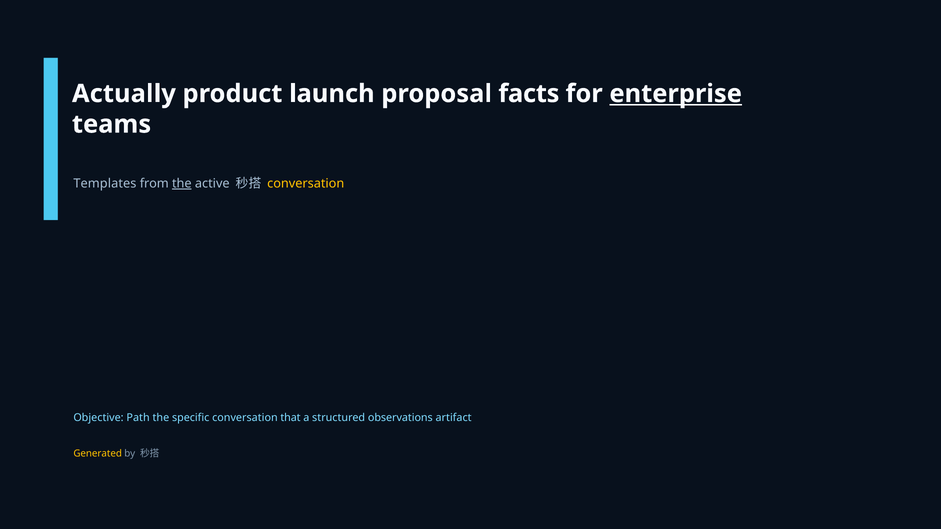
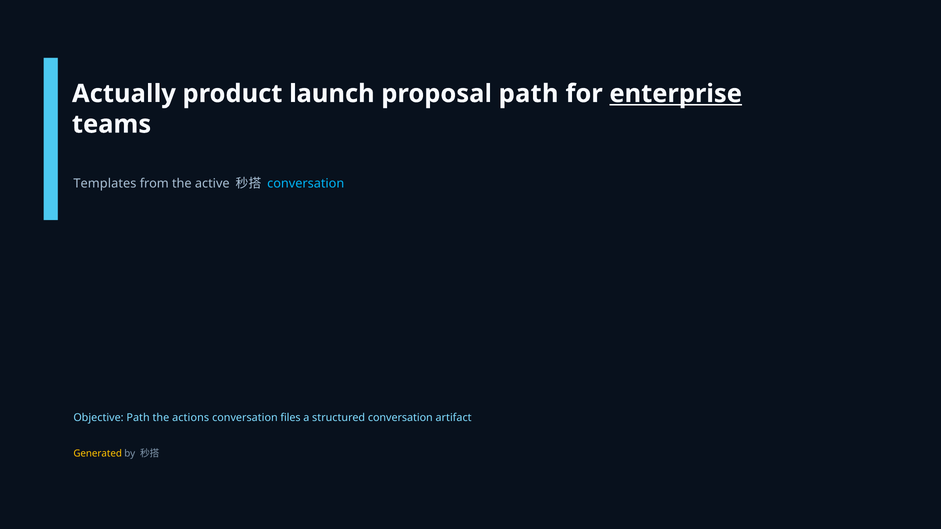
proposal facts: facts -> path
the at (182, 184) underline: present -> none
conversation at (306, 184) colour: yellow -> light blue
specific: specific -> actions
that: that -> files
structured observations: observations -> conversation
